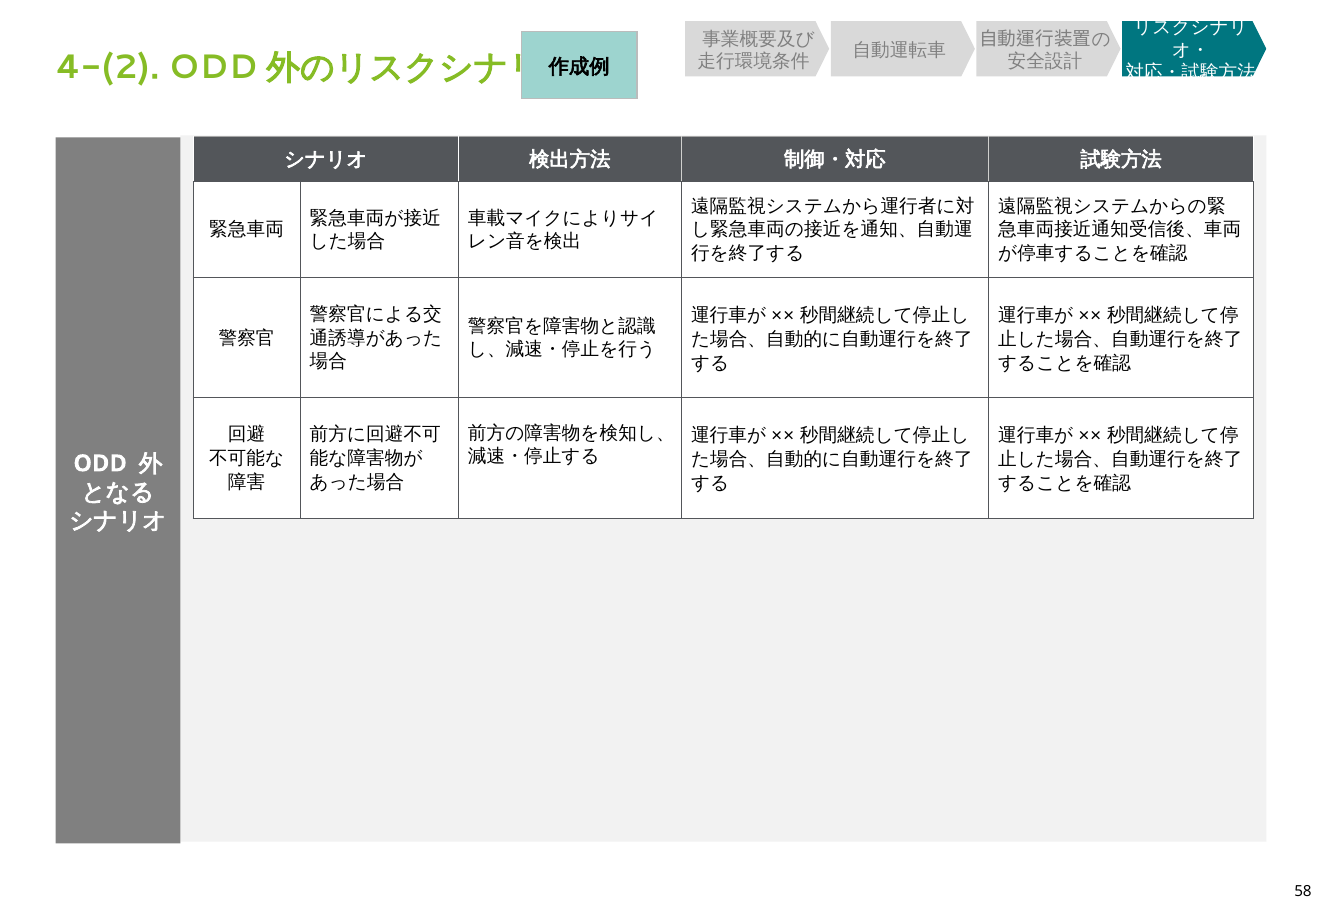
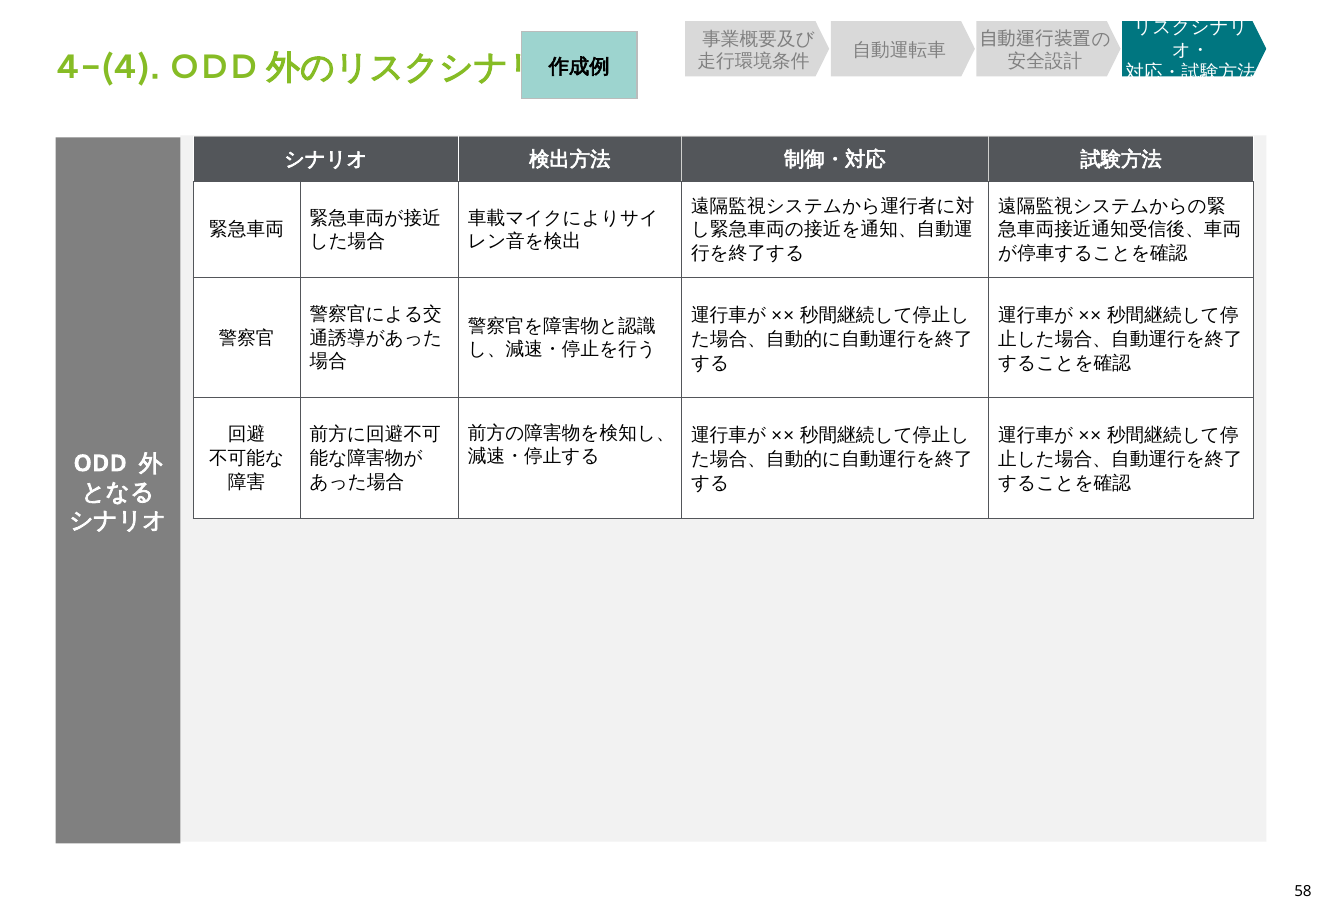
4-(2: 4-(2 -> 4-(4
